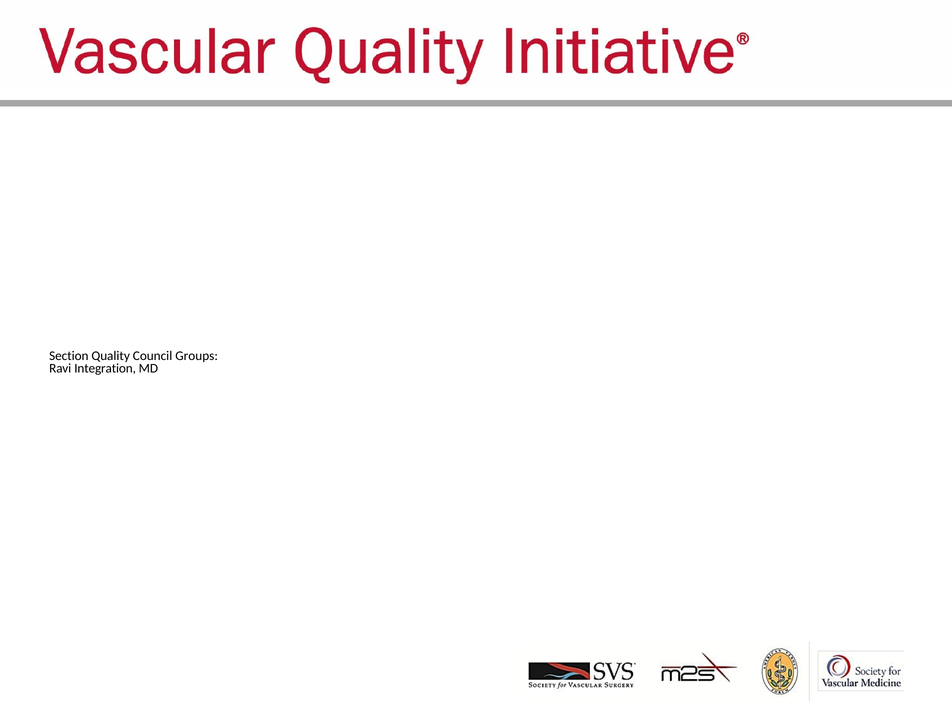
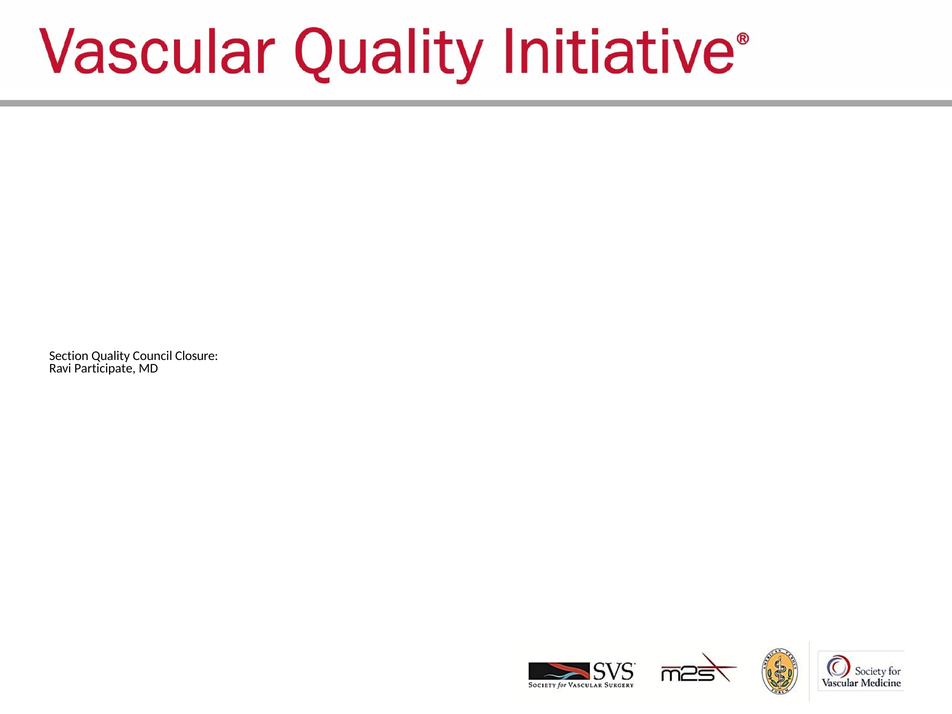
Groups: Groups -> Closure
Integration: Integration -> Participate
